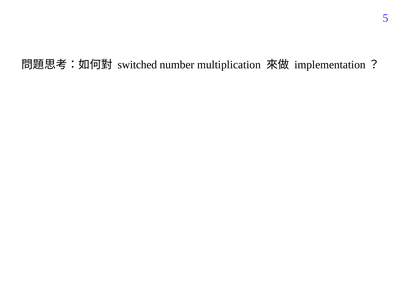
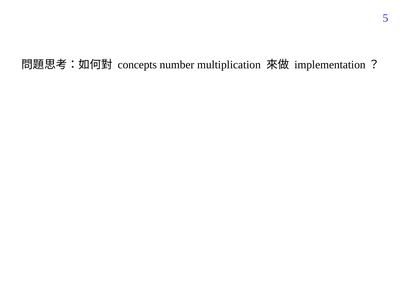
switched: switched -> concepts
